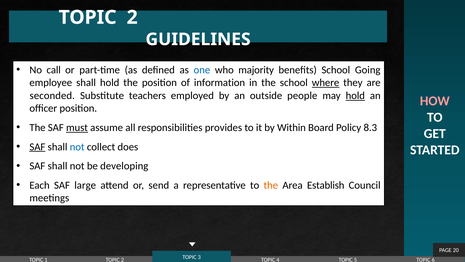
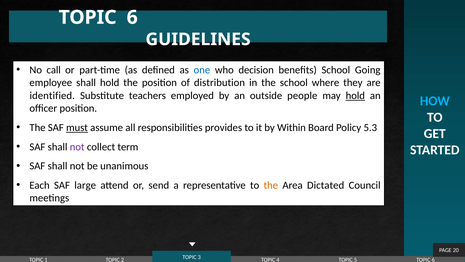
2 at (132, 17): 2 -> 6
majority: majority -> decision
information: information -> distribution
where underline: present -> none
seconded: seconded -> identified
HOW colour: pink -> light blue
8.3: 8.3 -> 5.3
SAF at (37, 147) underline: present -> none
not at (77, 147) colour: blue -> purple
does: does -> term
developing: developing -> unanimous
Establish: Establish -> Dictated
